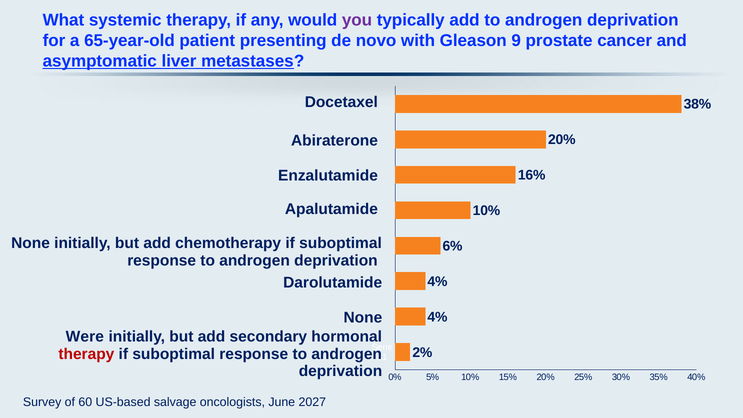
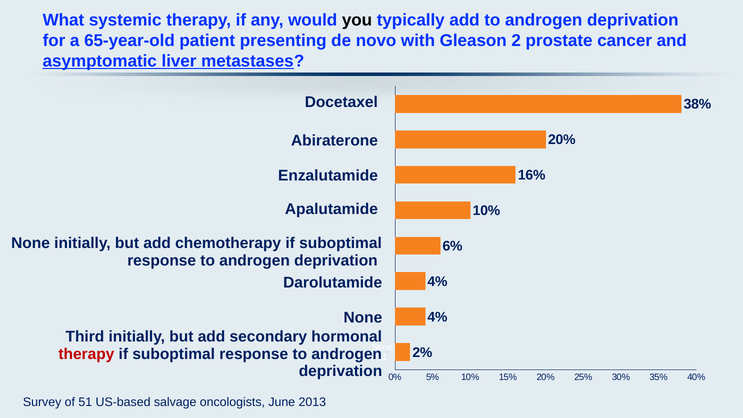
you colour: purple -> black
9: 9 -> 2
Were: Were -> Third
60: 60 -> 51
2027: 2027 -> 2013
